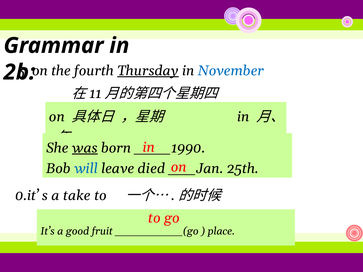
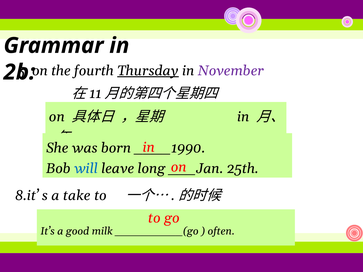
November colour: blue -> purple
was underline: present -> none
died: died -> long
0.it: 0.it -> 8.it
fruit: fruit -> milk
place: place -> often
